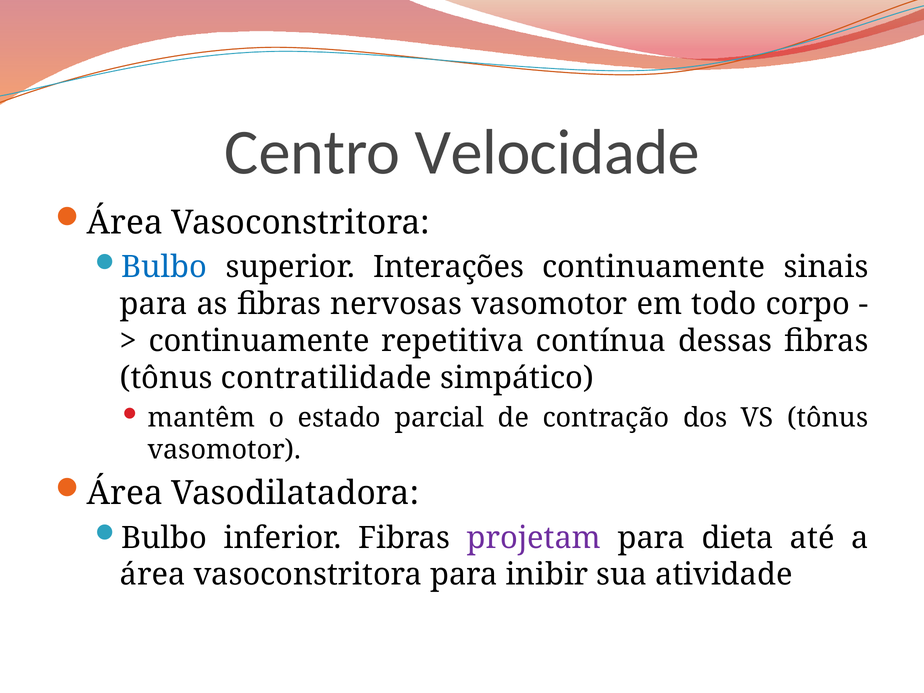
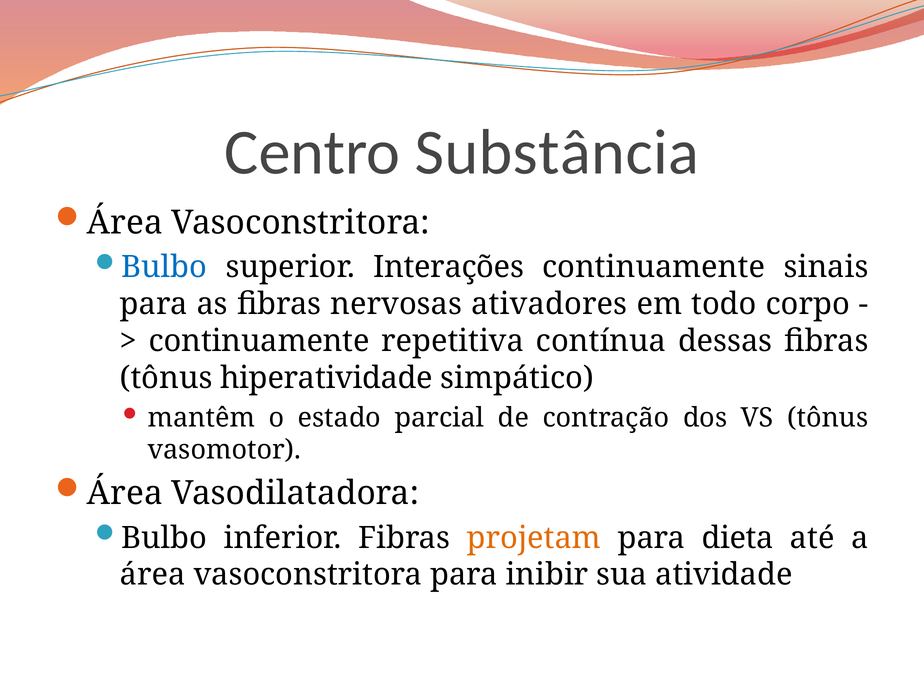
Velocidade: Velocidade -> Substância
nervosas vasomotor: vasomotor -> ativadores
contratilidade: contratilidade -> hiperatividade
projetam colour: purple -> orange
